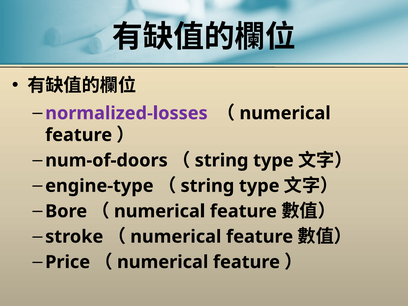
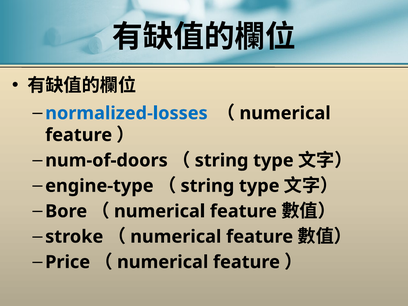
normalized-losses colour: purple -> blue
